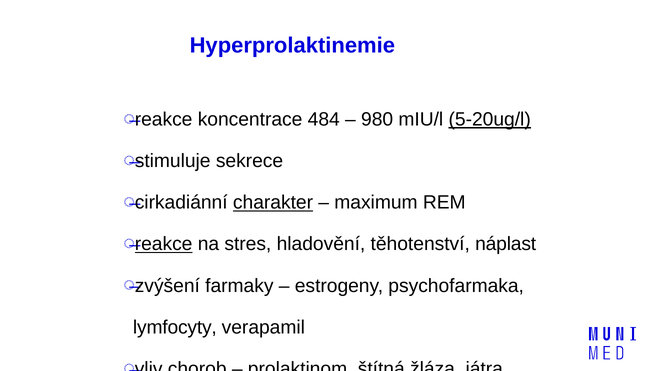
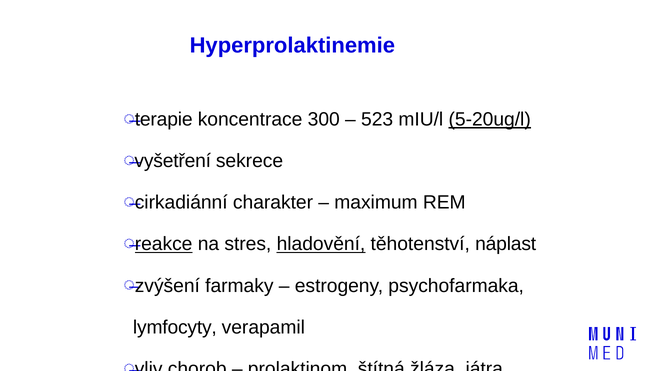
reakce at (164, 120): reakce -> terapie
484: 484 -> 300
980: 980 -> 523
stimuluje: stimuluje -> vyšetření
charakter underline: present -> none
hladovění underline: none -> present
